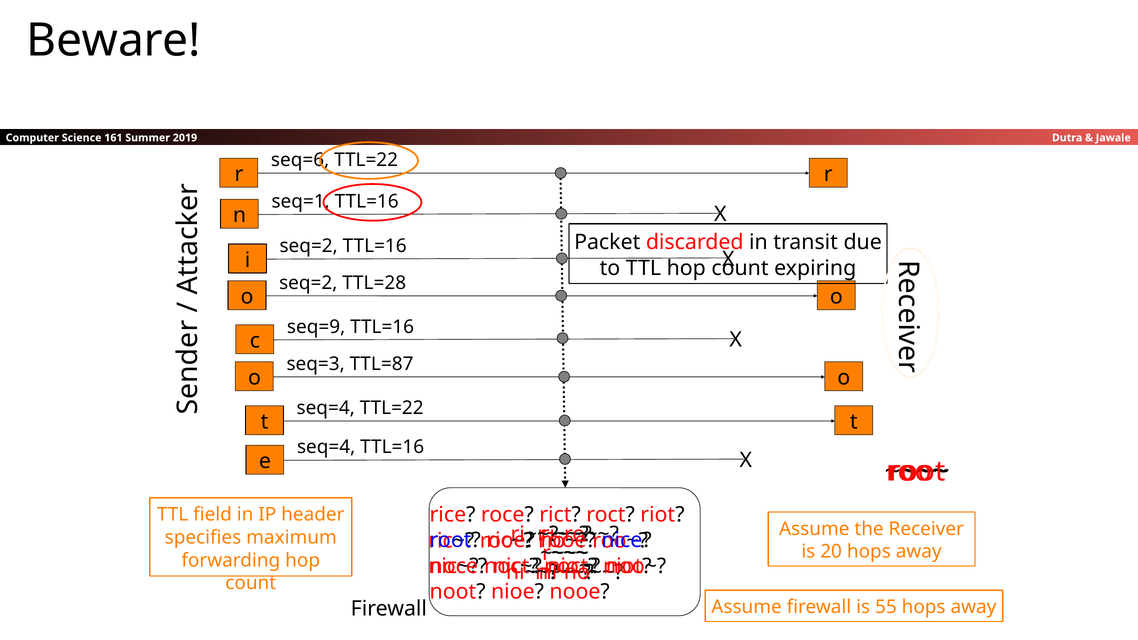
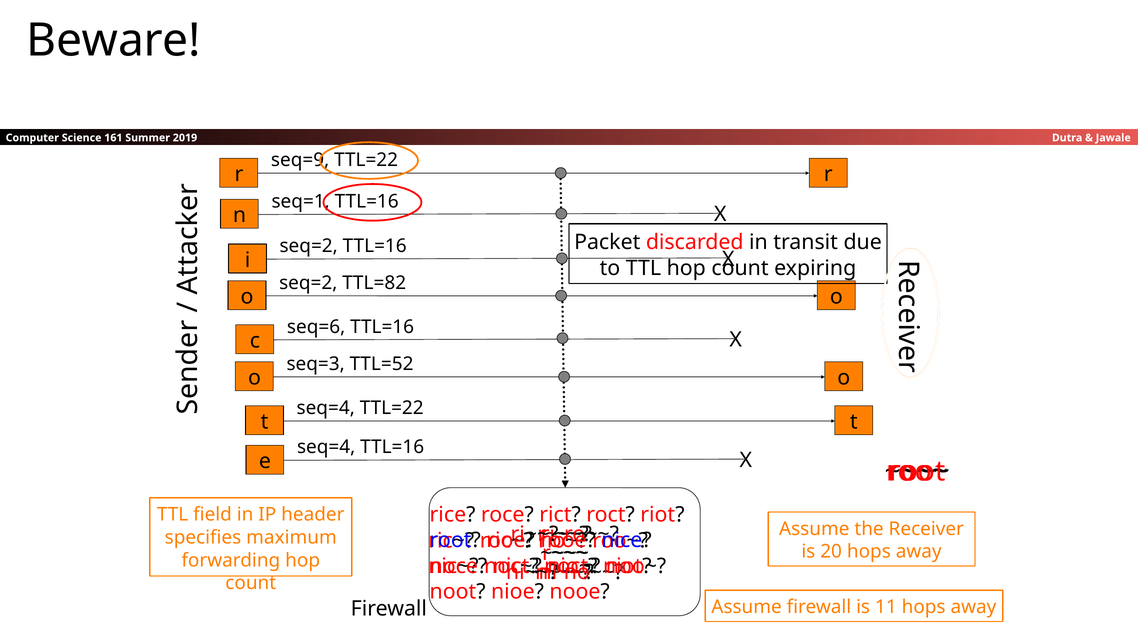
seq=6: seq=6 -> seq=9
TTL=28: TTL=28 -> TTL=82
seq=9: seq=9 -> seq=6
TTL=87: TTL=87 -> TTL=52
55: 55 -> 11
